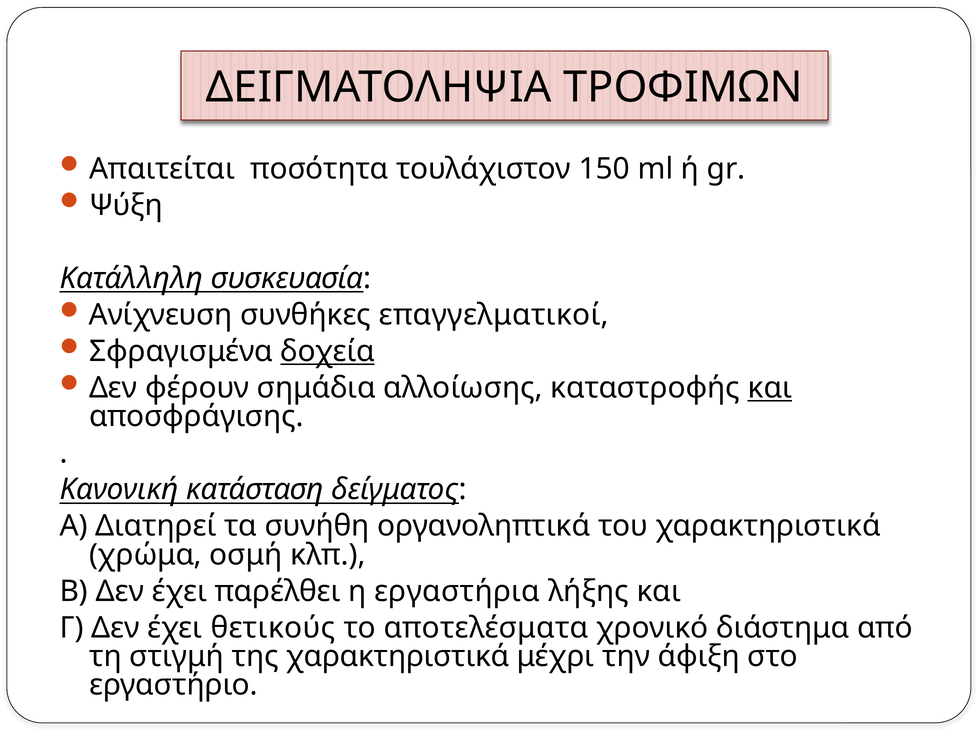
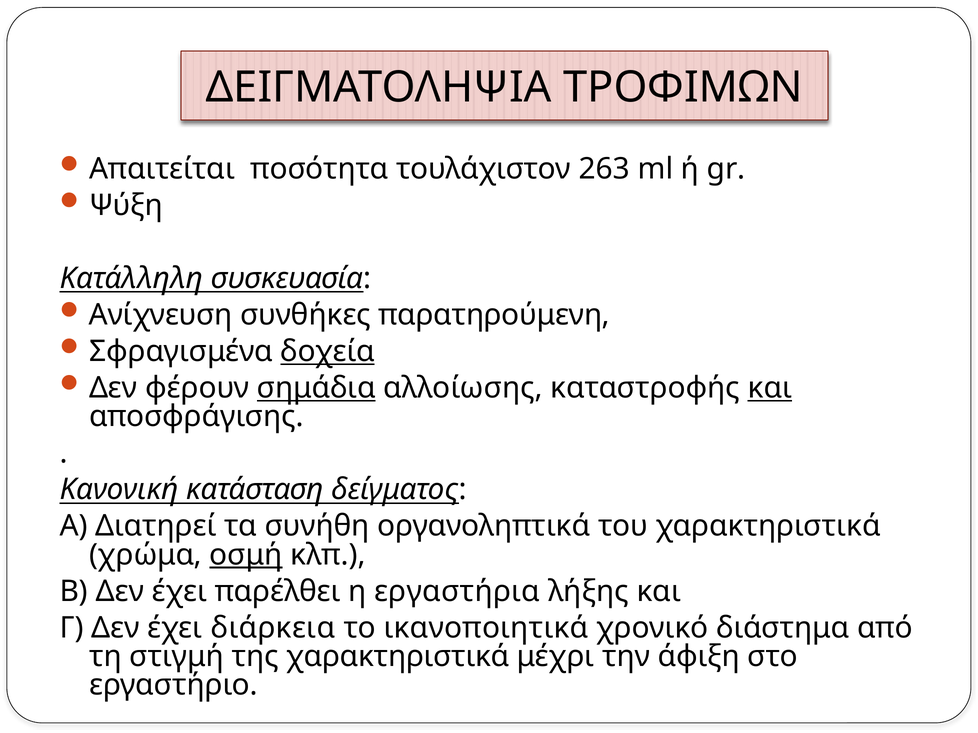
150: 150 -> 263
επαγγελματικοί: επαγγελματικοί -> παρατηρούμενη
σημάδια underline: none -> present
οσμή underline: none -> present
θετικούς: θετικούς -> διάρκεια
αποτελέσματα: αποτελέσματα -> ικανοποιητικά
